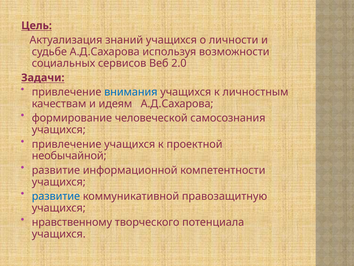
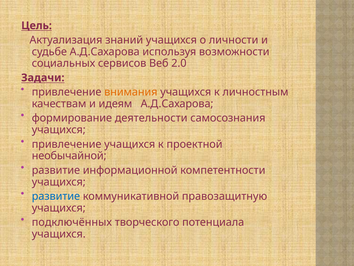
внимания colour: blue -> orange
человеческой: человеческой -> деятельности
нравственному: нравственному -> подключённых
